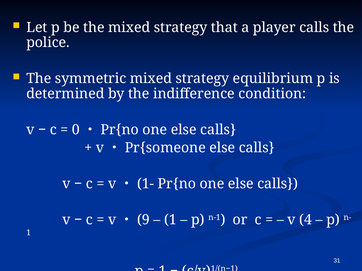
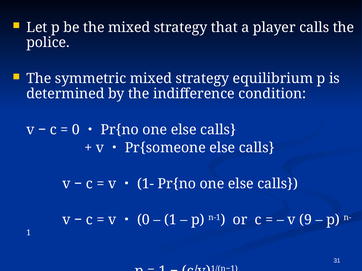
9 at (143, 220): 9 -> 0
4: 4 -> 9
